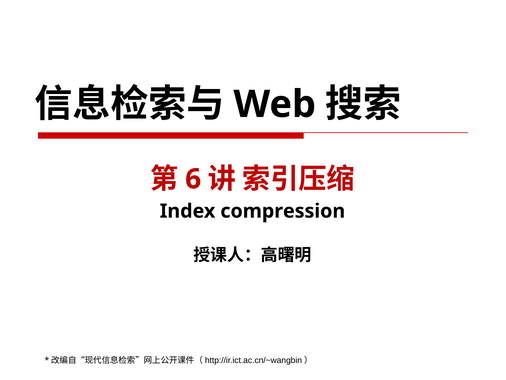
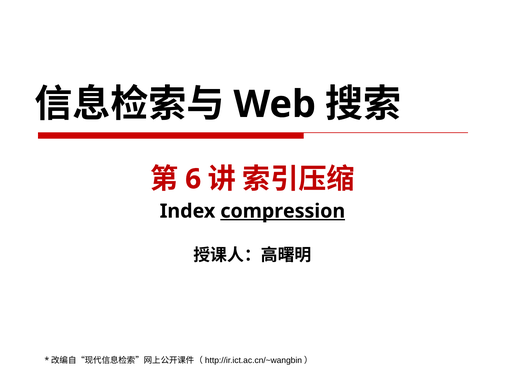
compression underline: none -> present
